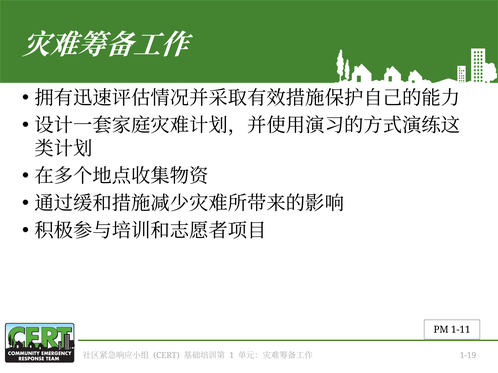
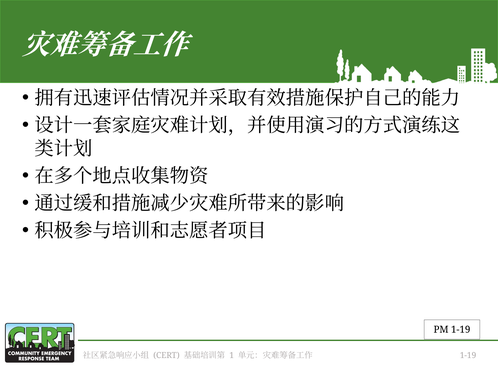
PM 1-11: 1-11 -> 1-19
